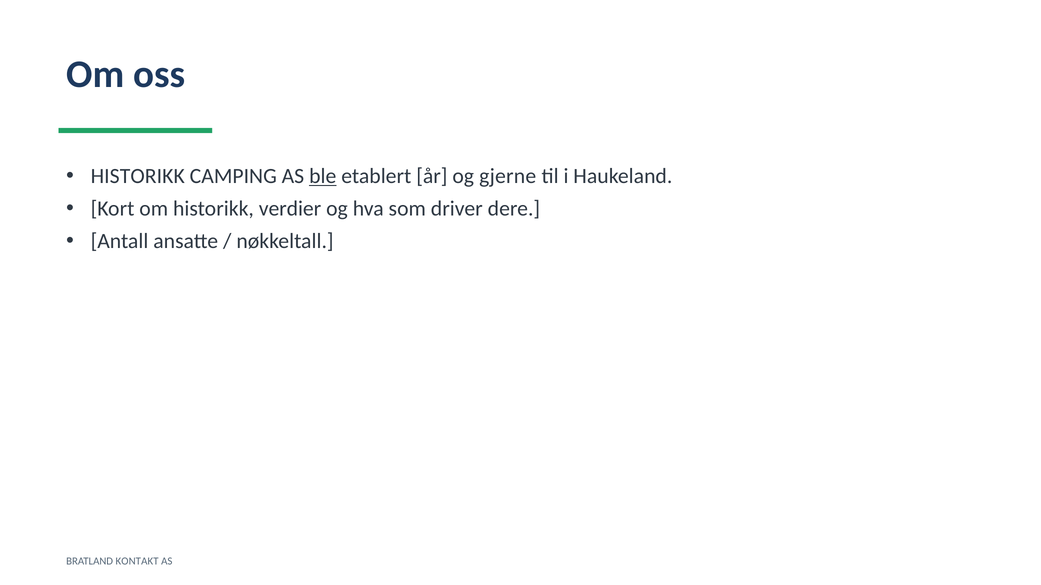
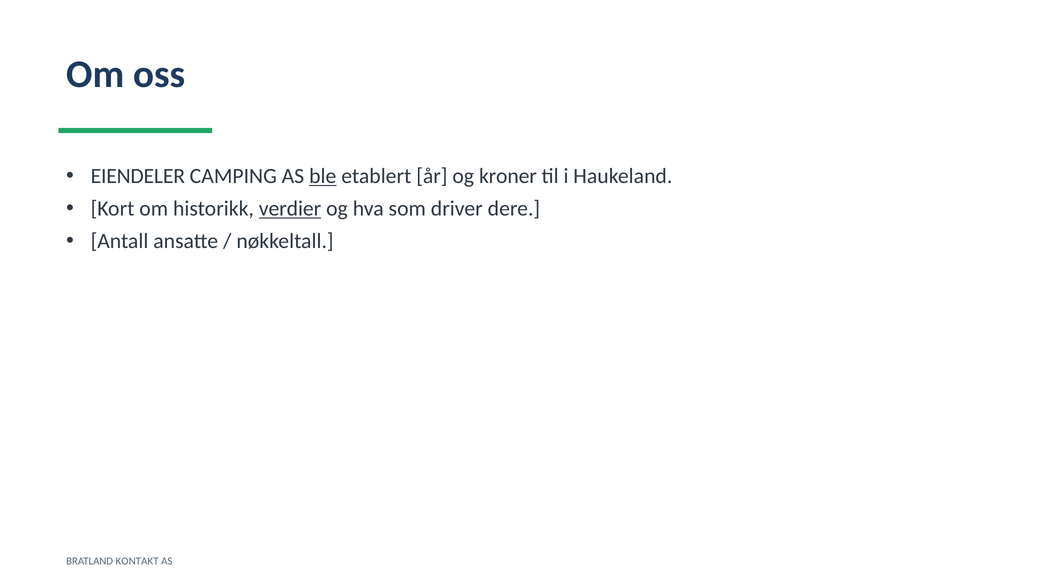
HISTORIKK at (138, 176): HISTORIKK -> EIENDELER
gjerne: gjerne -> kroner
verdier underline: none -> present
